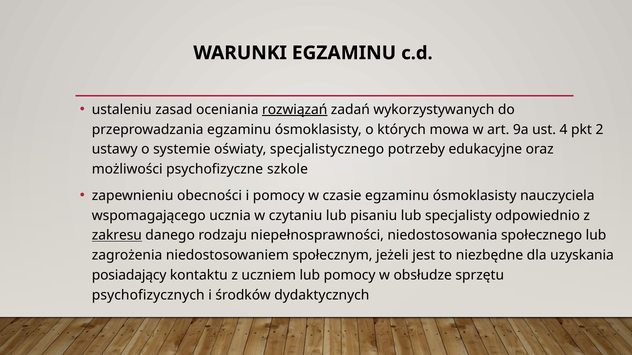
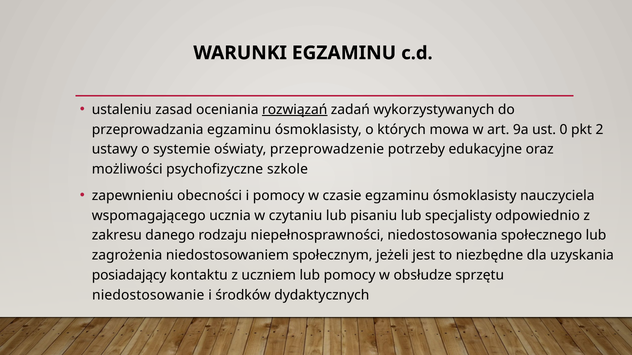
4: 4 -> 0
specjalistycznego: specjalistycznego -> przeprowadzenie
zakresu underline: present -> none
psychofizycznych: psychofizycznych -> niedostosowanie
